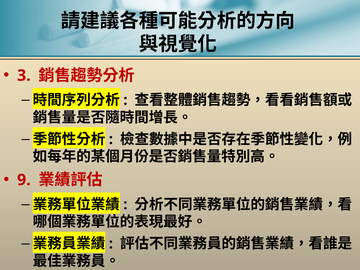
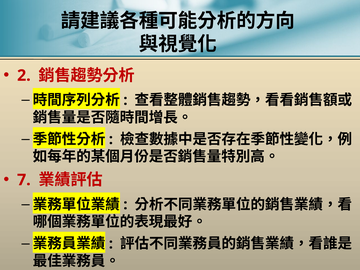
3: 3 -> 2
9: 9 -> 7
